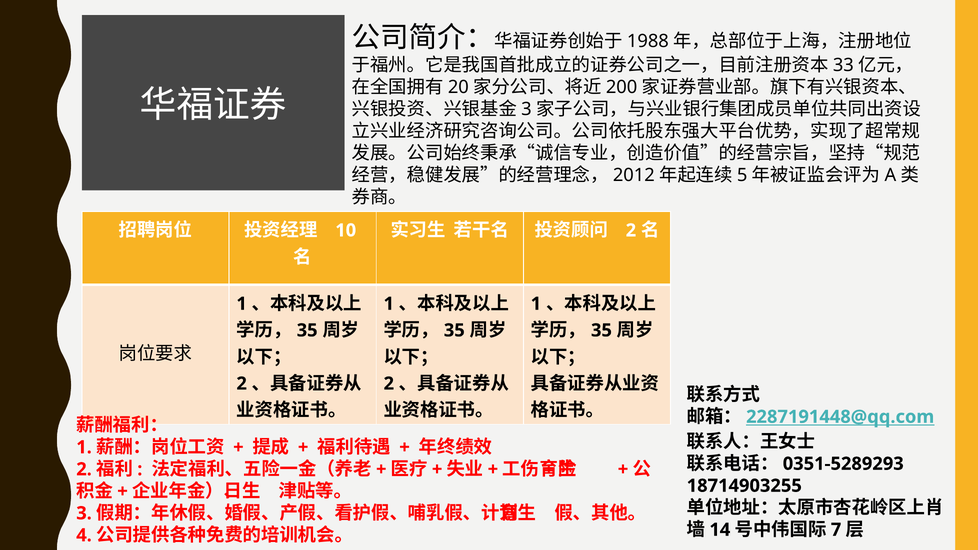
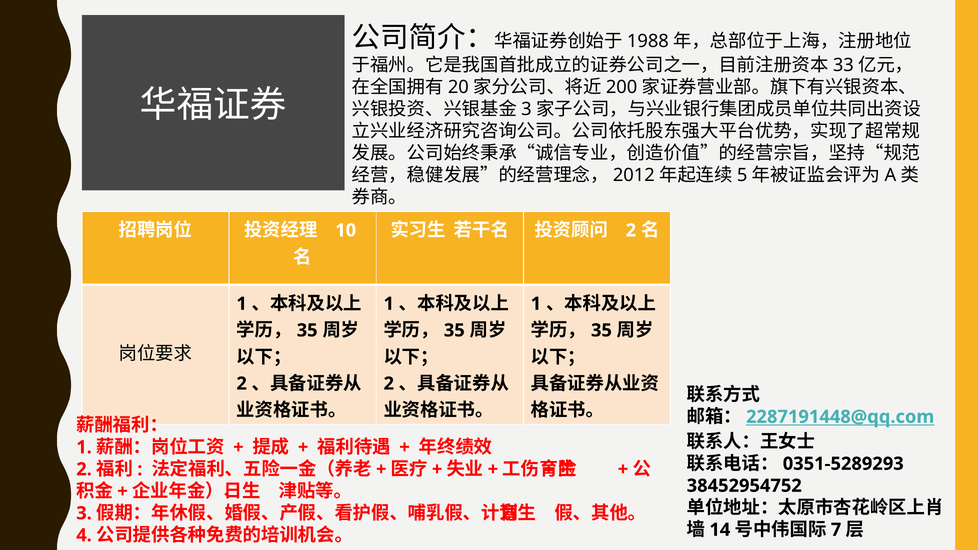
18714903255: 18714903255 -> 38452954752
